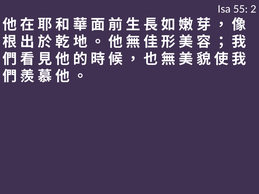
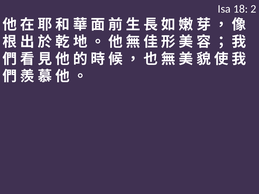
55: 55 -> 18
